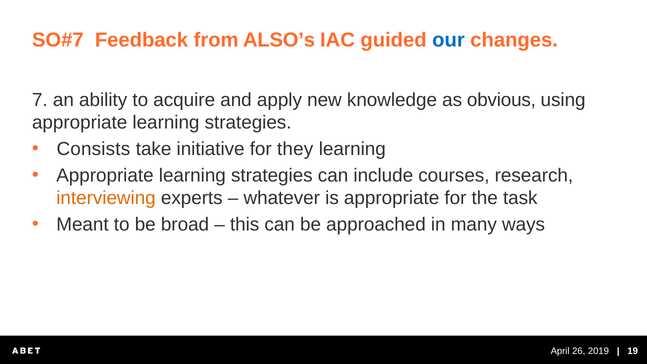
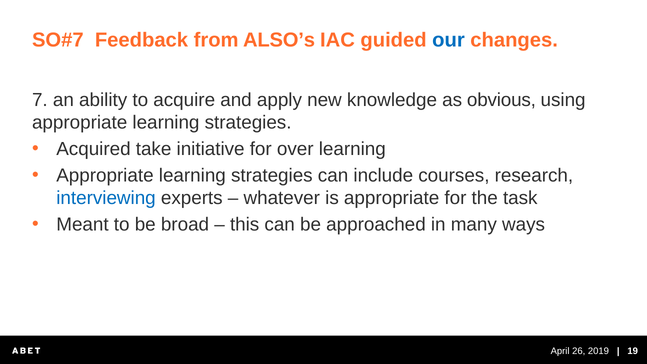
Consists: Consists -> Acquired
they: they -> over
interviewing colour: orange -> blue
